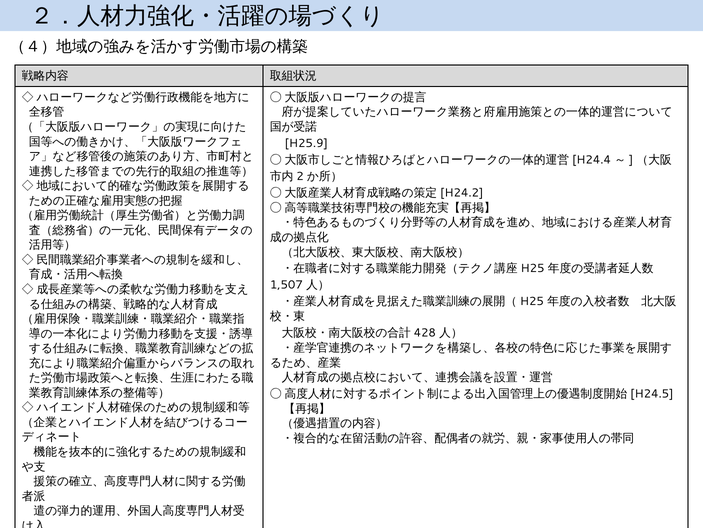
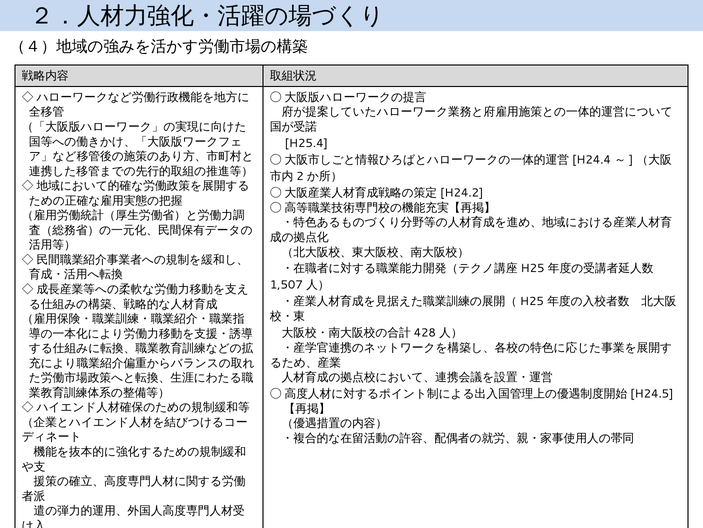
H25.9: H25.9 -> H25.4
